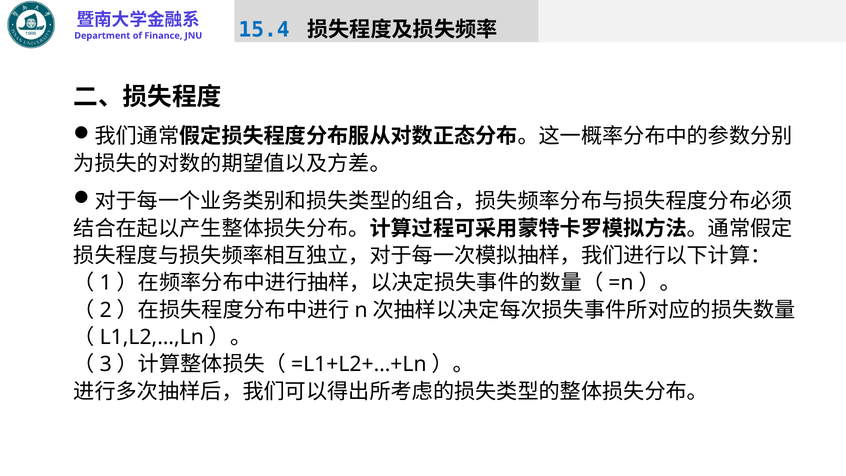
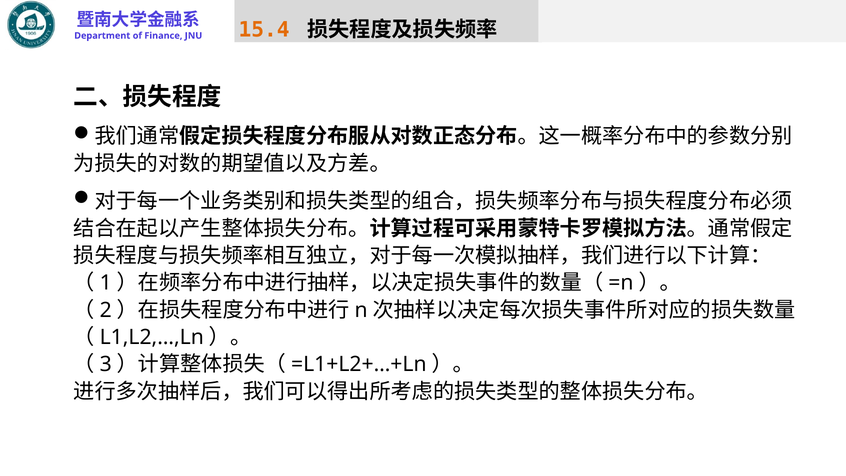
15.4 colour: blue -> orange
